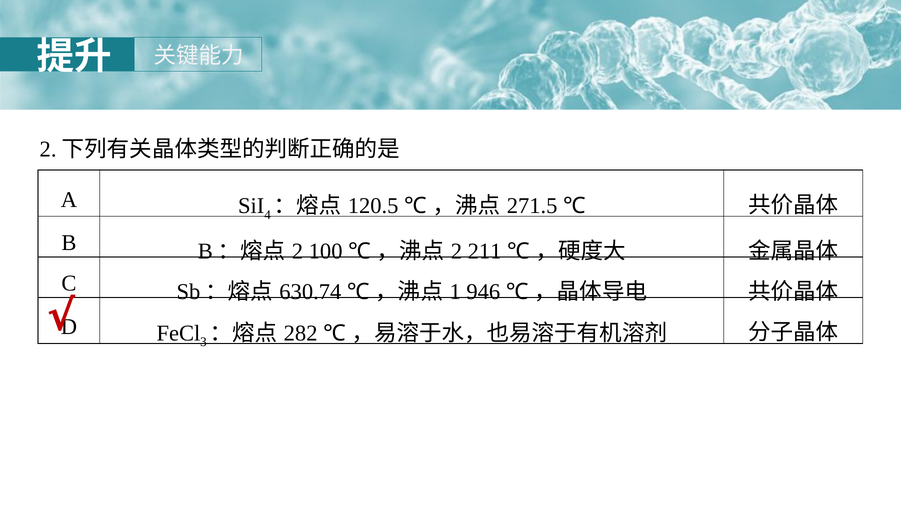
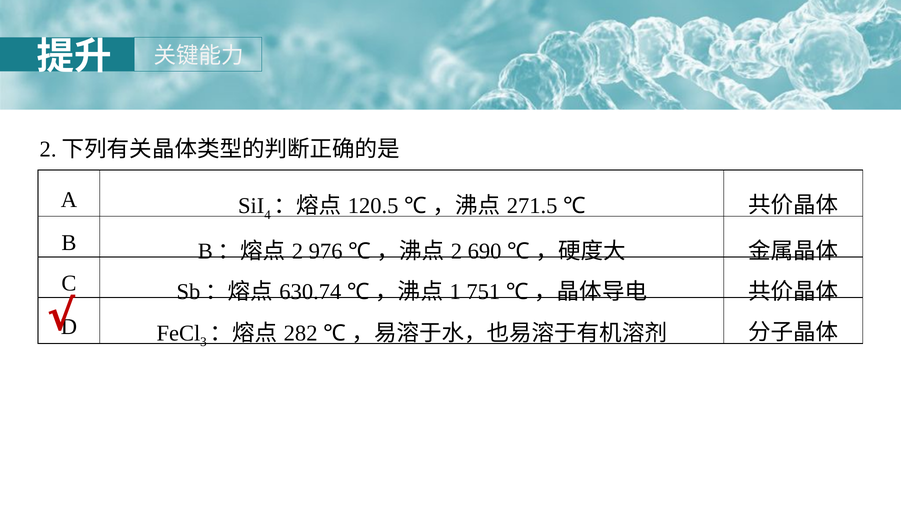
100: 100 -> 976
211: 211 -> 690
946: 946 -> 751
